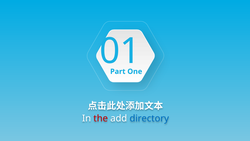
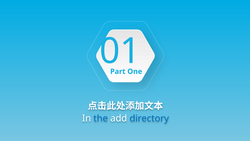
the colour: red -> blue
